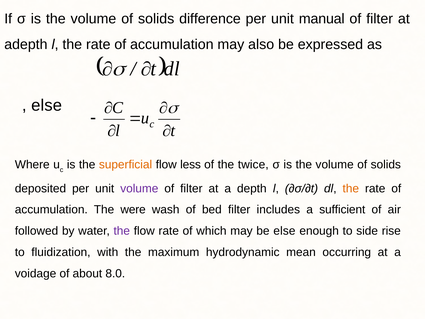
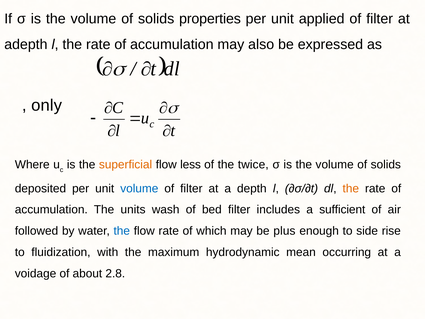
difference: difference -> properties
manual: manual -> applied
else at (47, 105): else -> only
volume at (139, 188) colour: purple -> blue
were: were -> units
the at (122, 231) colour: purple -> blue
be else: else -> plus
8.0: 8.0 -> 2.8
